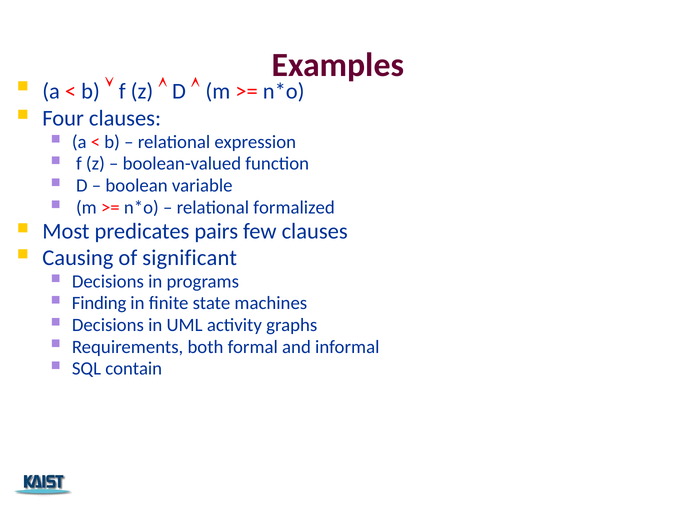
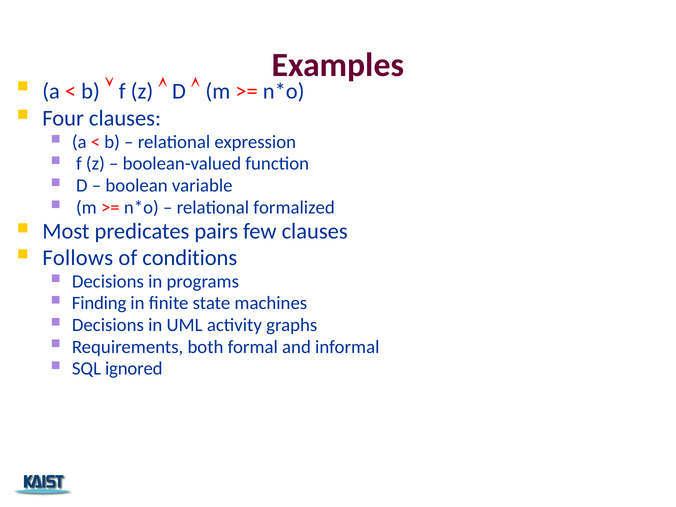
Causing: Causing -> Follows
significant: significant -> conditions
contain: contain -> ignored
